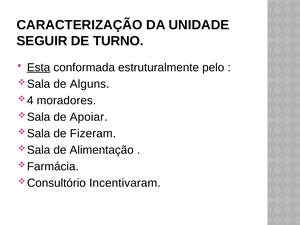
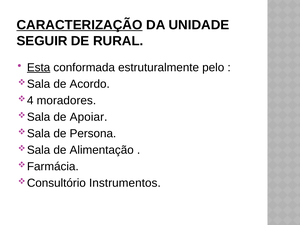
CARACTERIZAÇÃO underline: none -> present
TURNO: TURNO -> RURAL
Alguns: Alguns -> Acordo
Fizeram: Fizeram -> Persona
Incentivaram: Incentivaram -> Instrumentos
